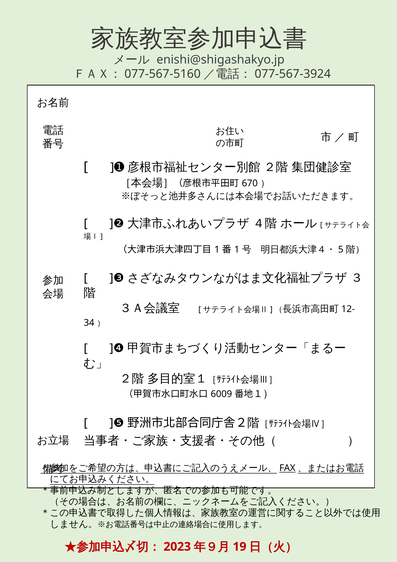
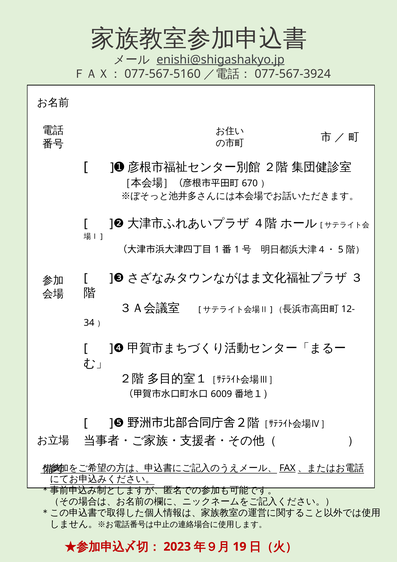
enishi@shigashakyo.jp underline: none -> present
